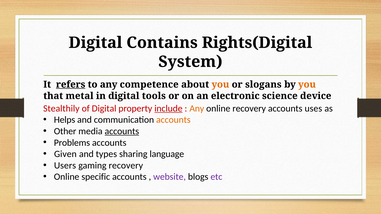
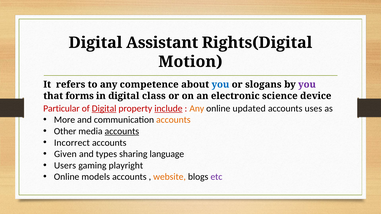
Contains: Contains -> Assistant
System: System -> Motion
refers underline: present -> none
you at (220, 85) colour: orange -> blue
you at (307, 85) colour: orange -> purple
metal: metal -> forms
tools: tools -> class
Stealthily: Stealthily -> Particular
Digital at (104, 109) underline: none -> present
online recovery: recovery -> updated
Helps: Helps -> More
Problems: Problems -> Incorrect
gaming recovery: recovery -> playright
specific: specific -> models
website colour: purple -> orange
